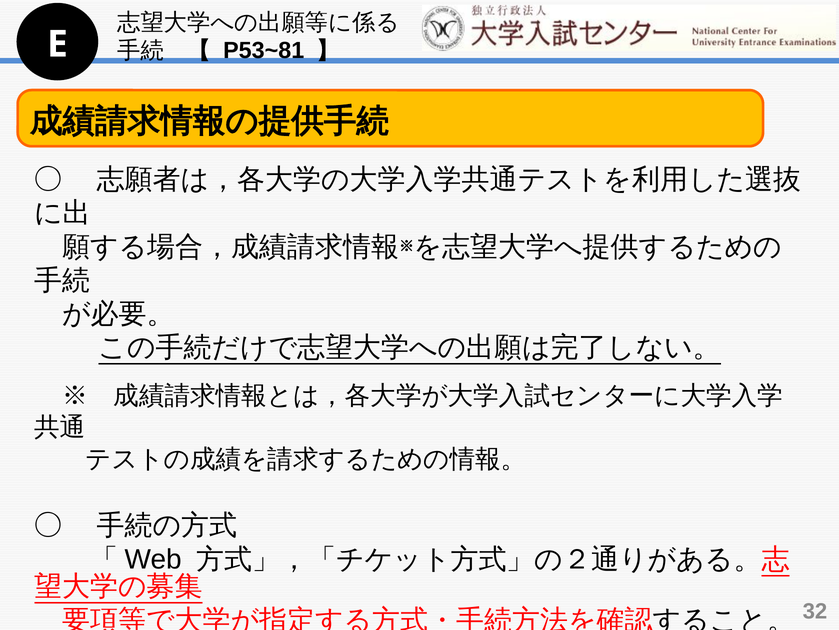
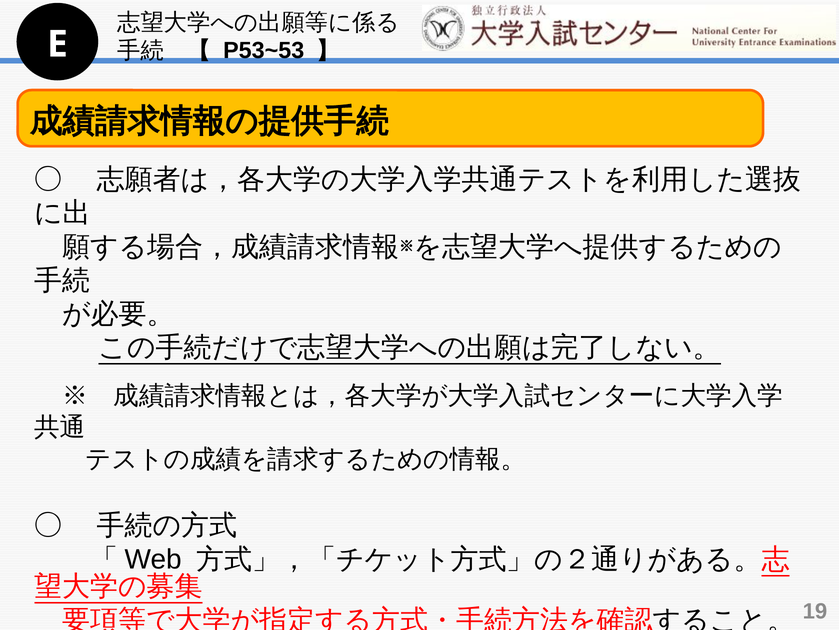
P53~81: P53~81 -> P53~53
32: 32 -> 19
